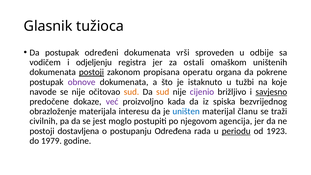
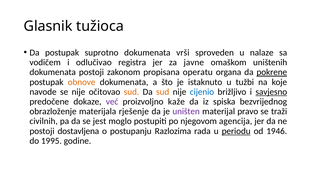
određeni: određeni -> suprotno
odbije: odbije -> nalaze
odjeljenju: odjeljenju -> odlučivao
ostali: ostali -> javne
postoji at (91, 72) underline: present -> none
pokrene underline: none -> present
obnove colour: purple -> orange
cijenio colour: purple -> blue
kada: kada -> kaže
interesu: interesu -> rješenje
uništen colour: blue -> purple
članu: članu -> pravo
Određena: Određena -> Razlozima
1923: 1923 -> 1946
1979: 1979 -> 1995
